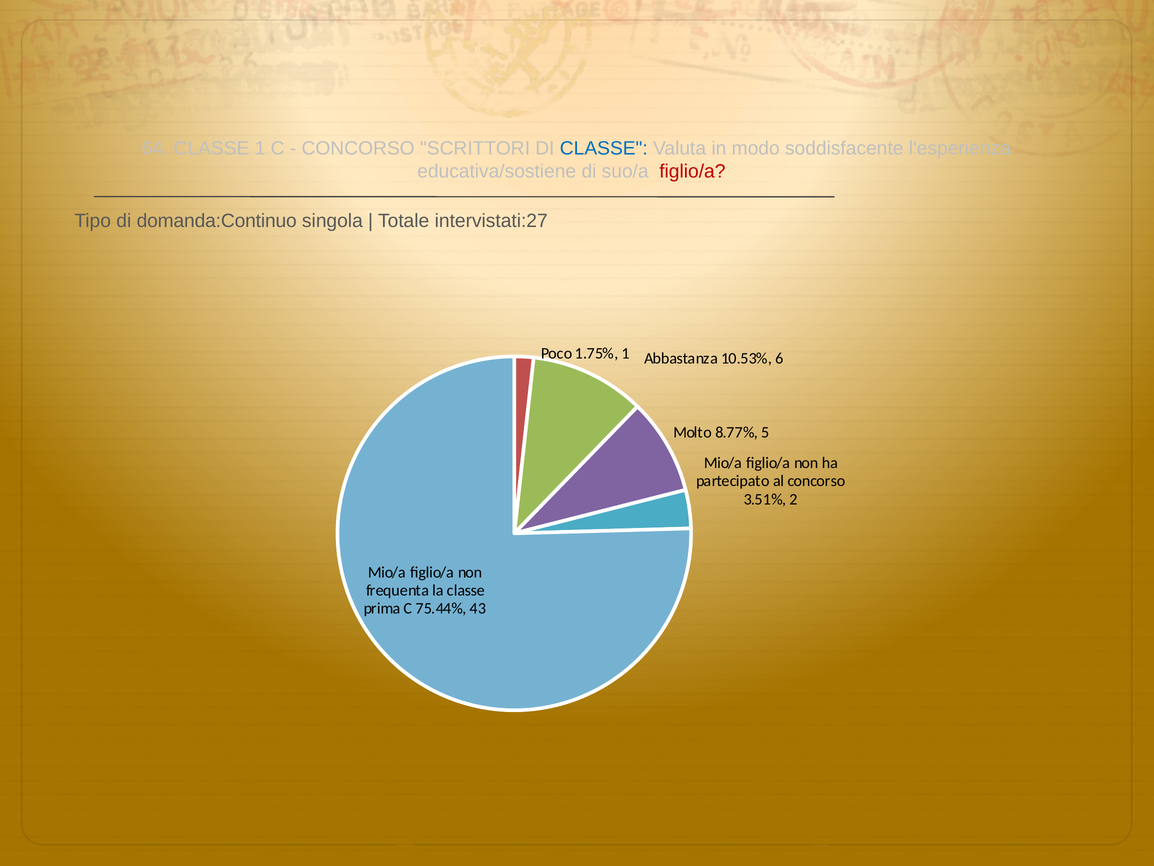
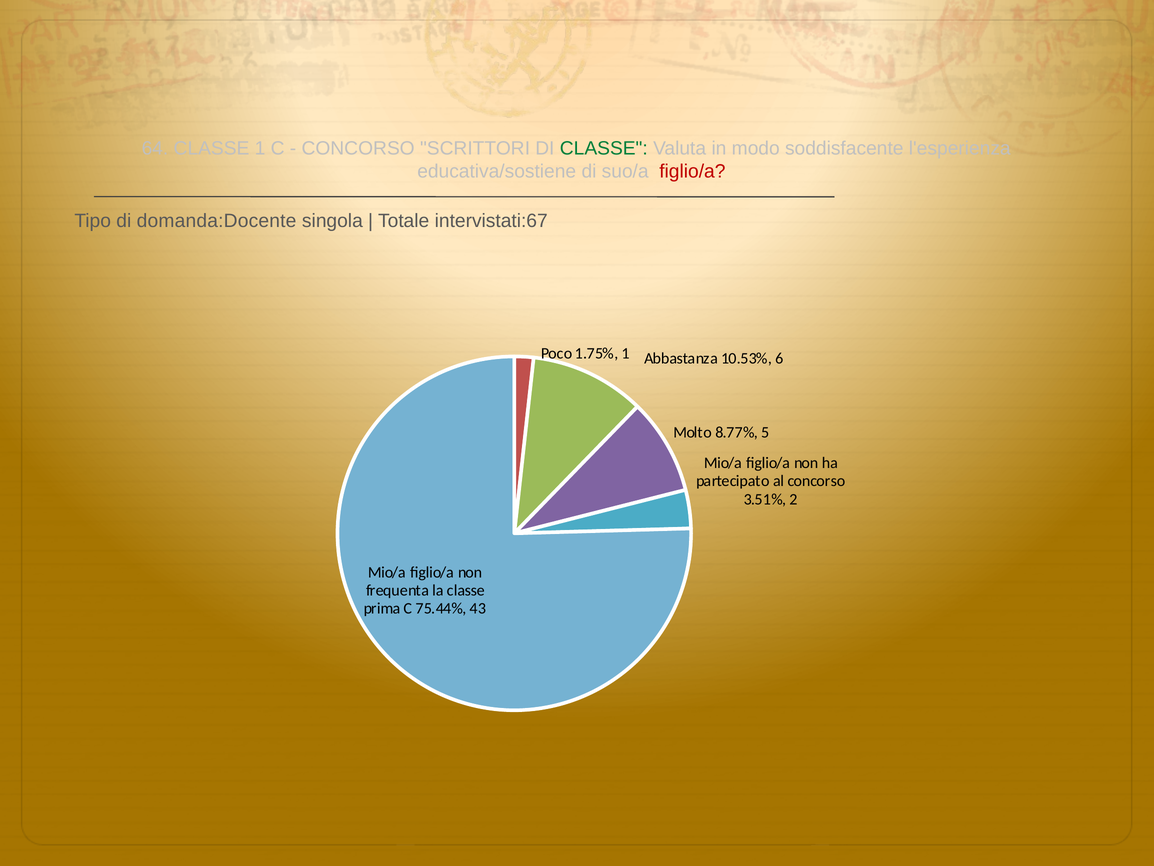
CLASSE at (604, 148) colour: blue -> green
domanda:Continuo: domanda:Continuo -> domanda:Docente
intervistati:27: intervistati:27 -> intervistati:67
